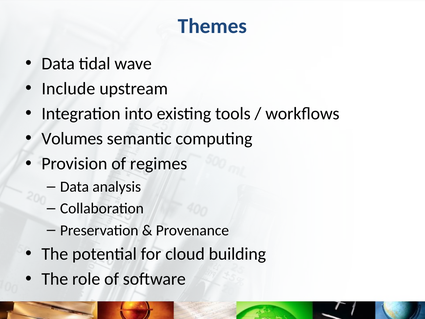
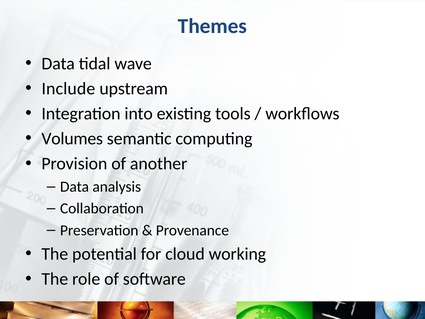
regimes: regimes -> another
building: building -> working
